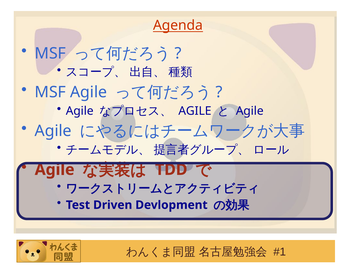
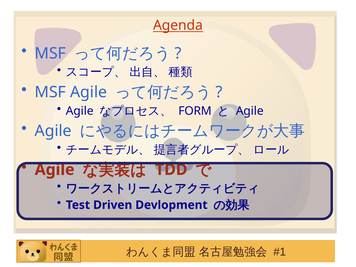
AGILE at (195, 111): AGILE -> FORM
